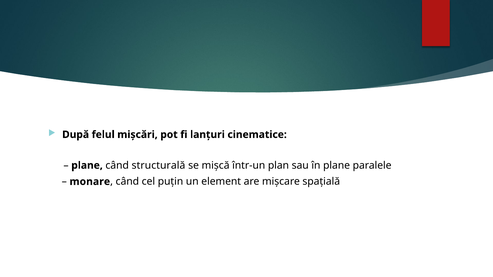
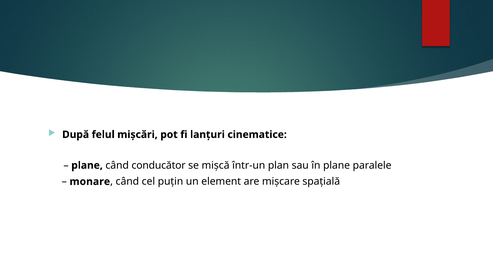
structurală: structurală -> conducător
